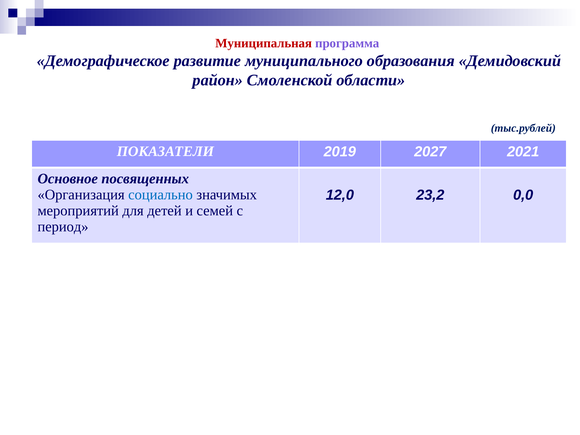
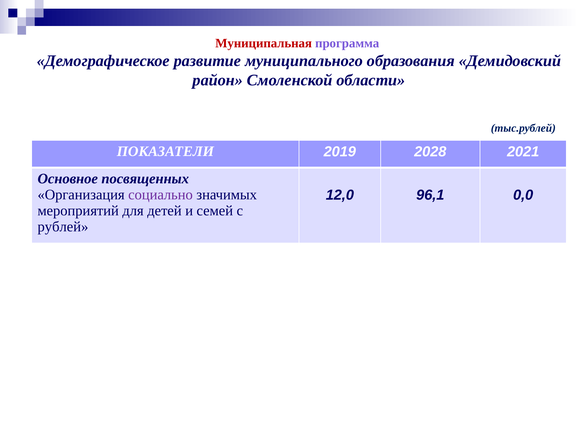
2027: 2027 -> 2028
социально colour: blue -> purple
23,2: 23,2 -> 96,1
период: период -> рублей
